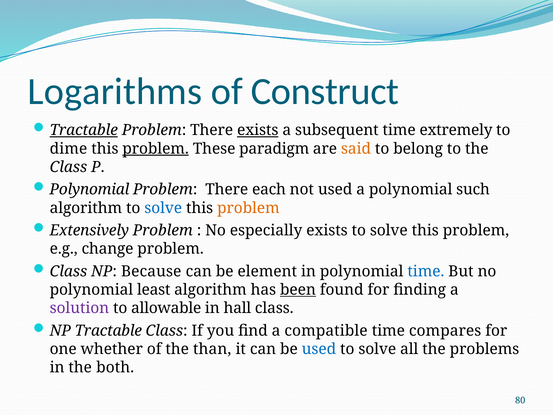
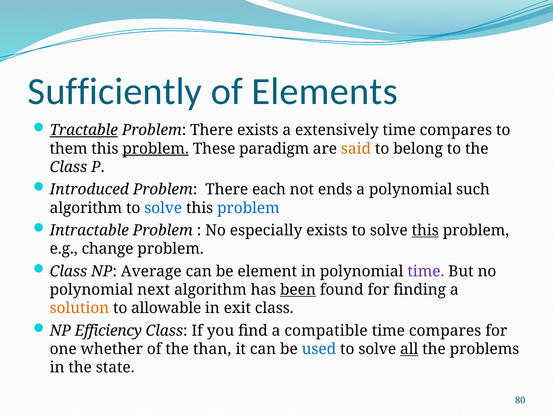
Logarithms: Logarithms -> Sufficiently
Construct: Construct -> Elements
exists at (258, 130) underline: present -> none
subsequent: subsequent -> extensively
extremely at (456, 130): extremely -> compares
dime: dime -> them
Polynomial at (89, 189): Polynomial -> Introduced
not used: used -> ends
problem at (248, 208) colour: orange -> blue
Extensively: Extensively -> Intractable
this at (425, 230) underline: none -> present
Because: Because -> Average
time at (426, 271) colour: blue -> purple
least: least -> next
solution colour: purple -> orange
hall: hall -> exit
NP Tractable: Tractable -> Efficiency
all underline: none -> present
both: both -> state
